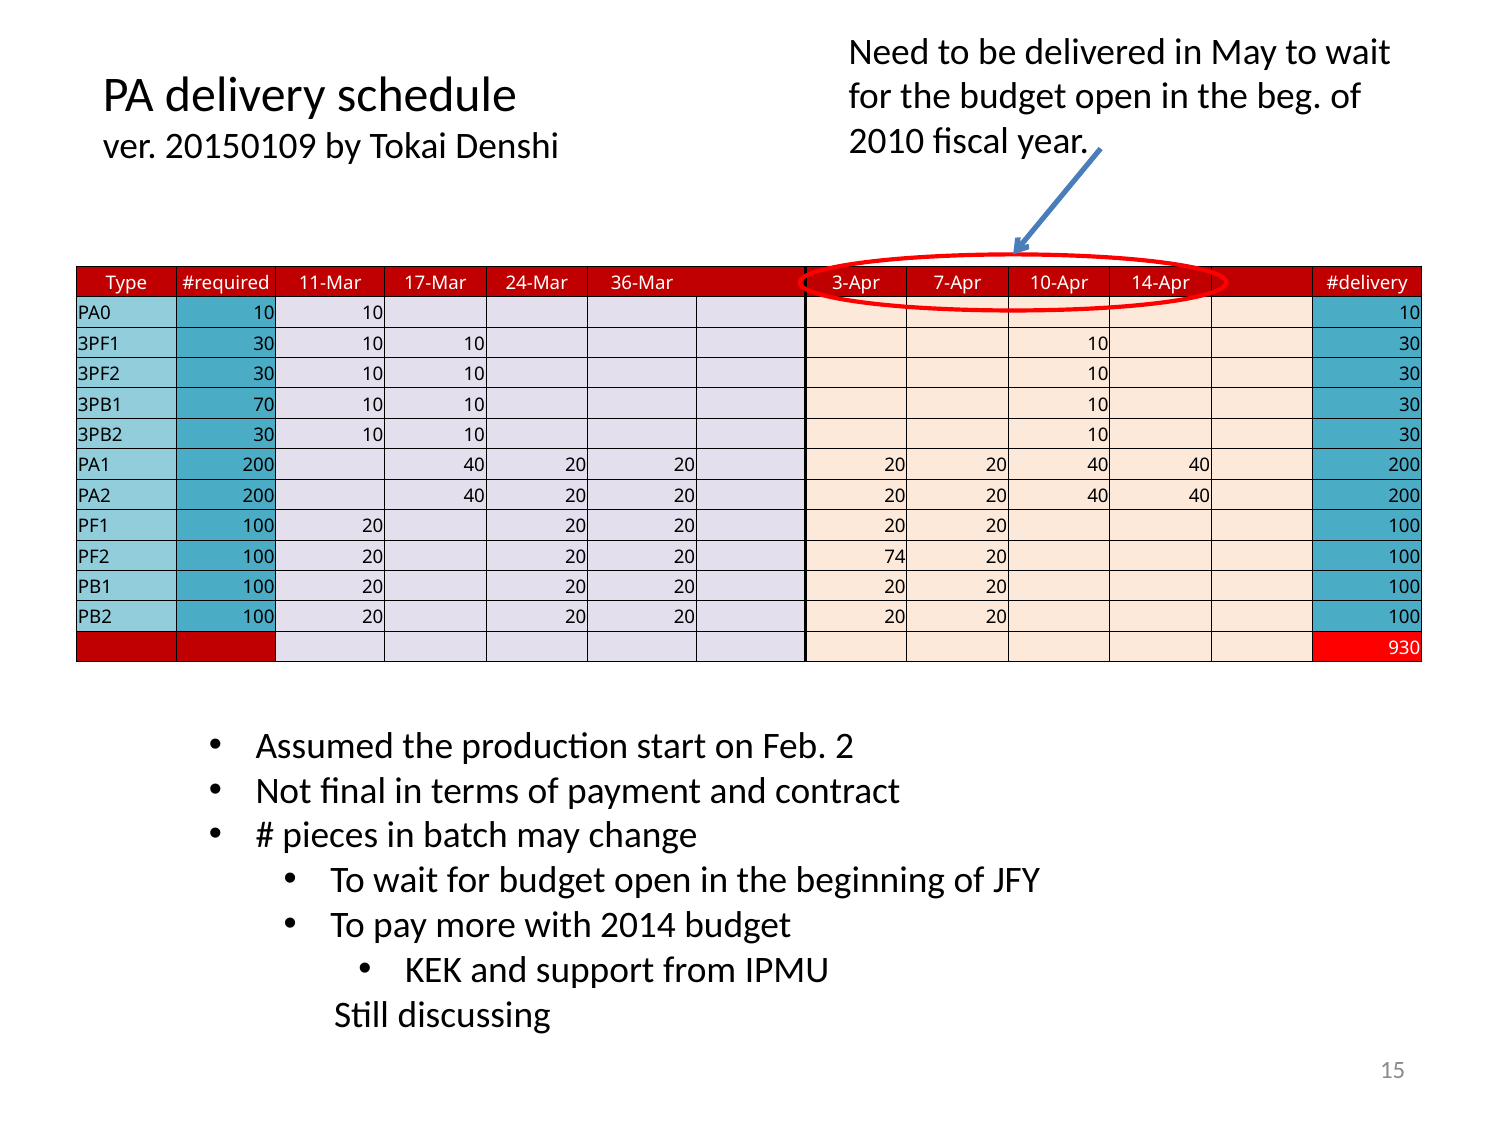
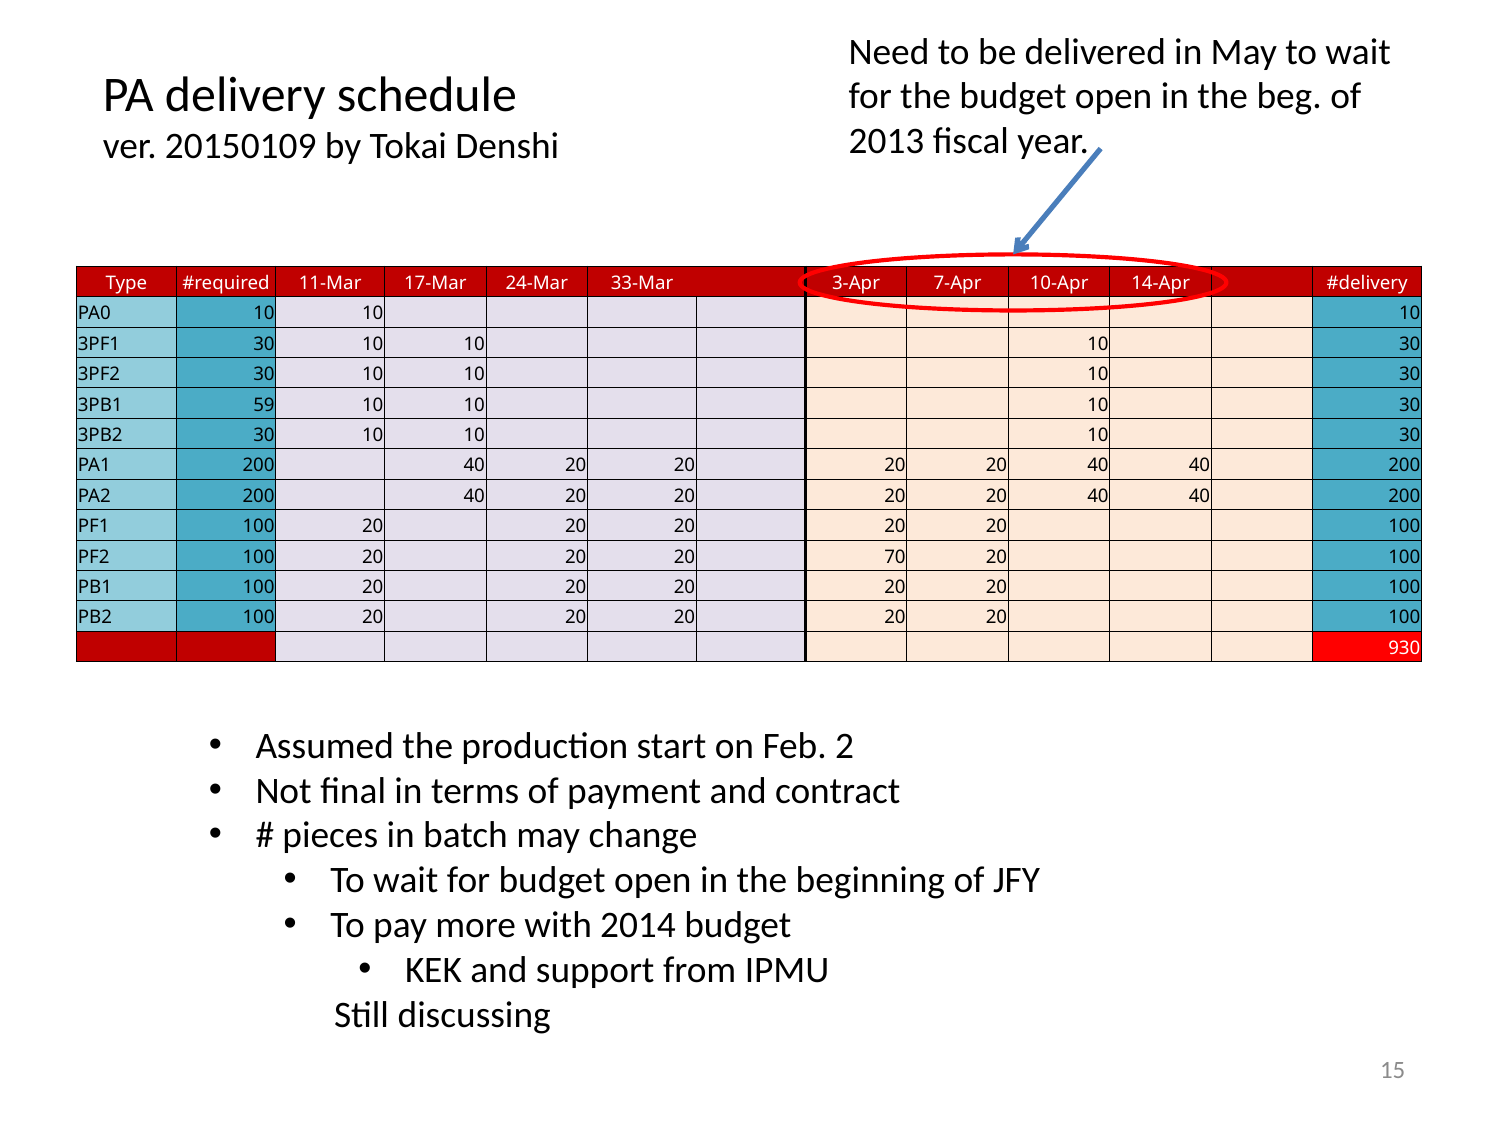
2010: 2010 -> 2013
36-Mar: 36-Mar -> 33-Mar
70: 70 -> 59
74: 74 -> 70
